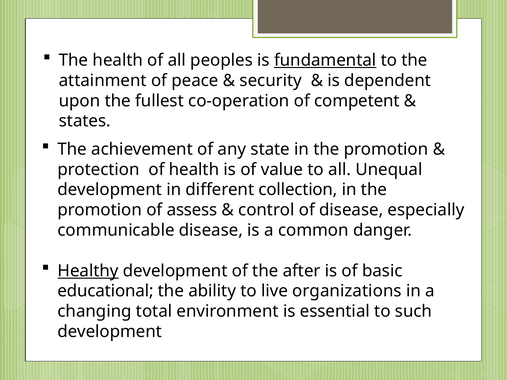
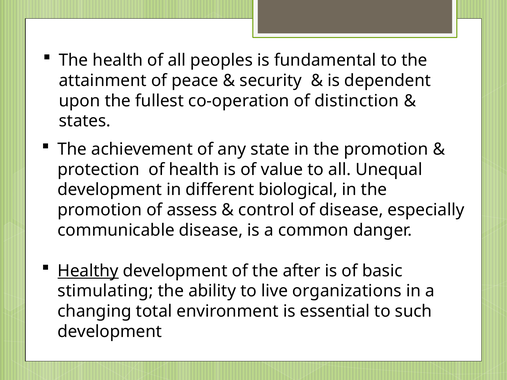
fundamental underline: present -> none
competent: competent -> distinction
collection: collection -> biological
educational: educational -> stimulating
